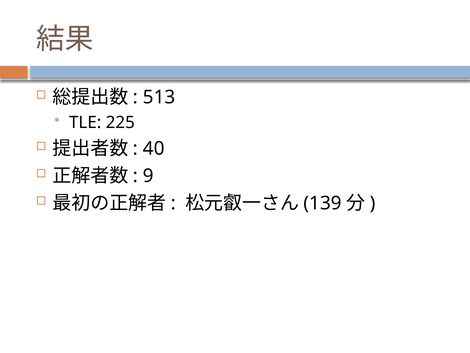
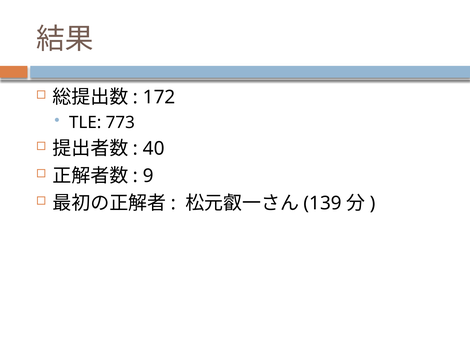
513: 513 -> 172
225: 225 -> 773
